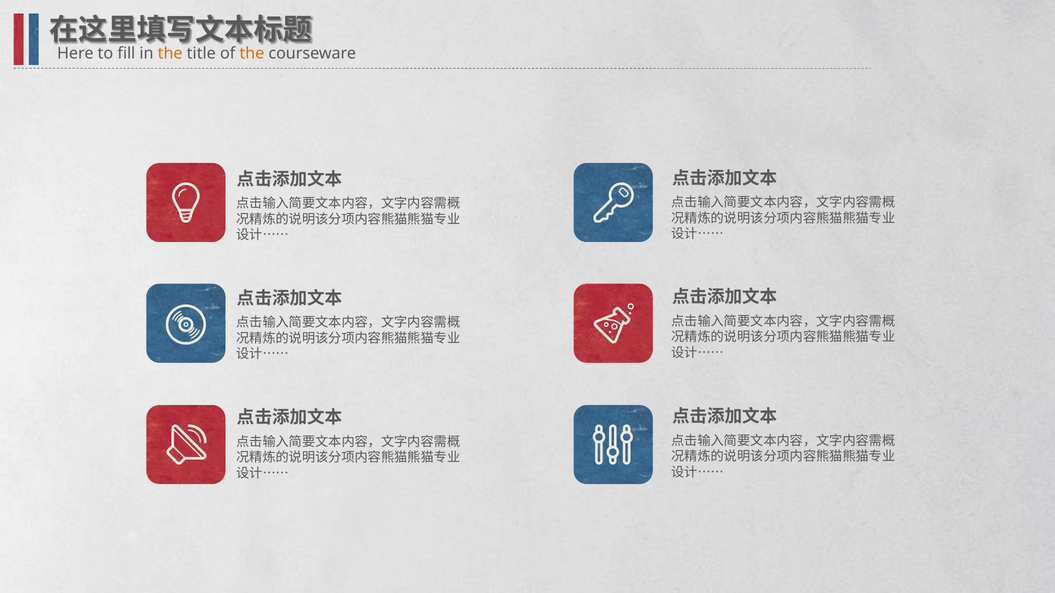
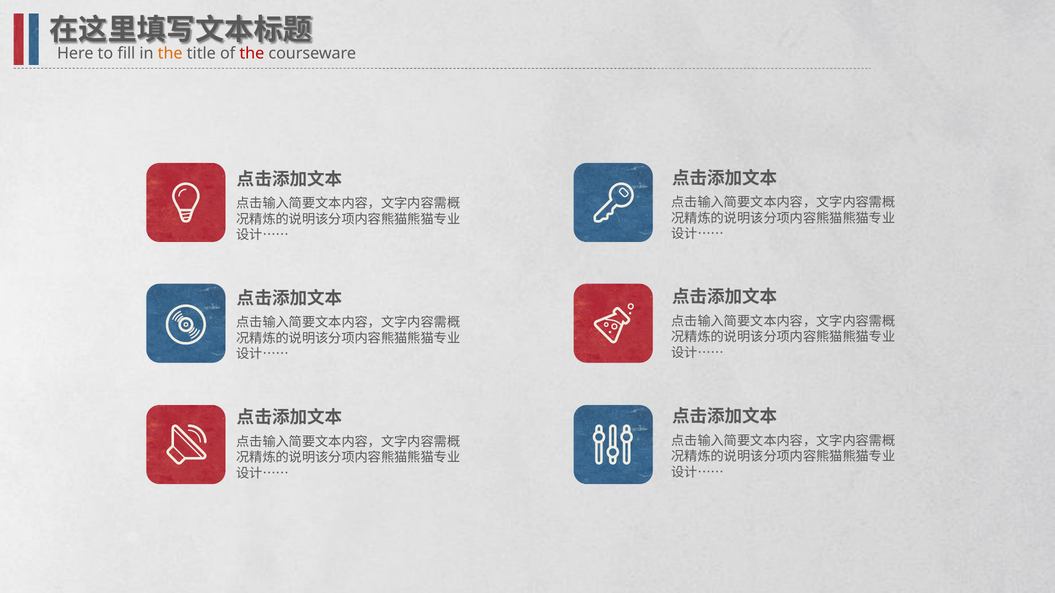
the at (252, 53) colour: orange -> red
